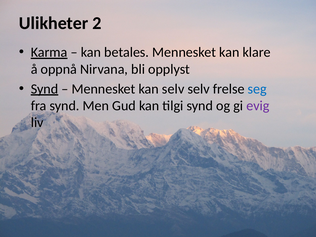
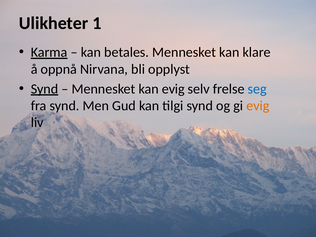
2: 2 -> 1
kan selv: selv -> evig
evig at (258, 106) colour: purple -> orange
